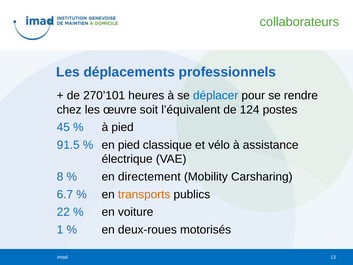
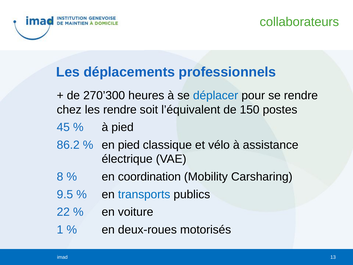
270’101: 270’101 -> 270’300
les œuvre: œuvre -> rendre
124: 124 -> 150
91.5: 91.5 -> 86.2
directement: directement -> coordination
6.7: 6.7 -> 9.5
transports colour: orange -> blue
